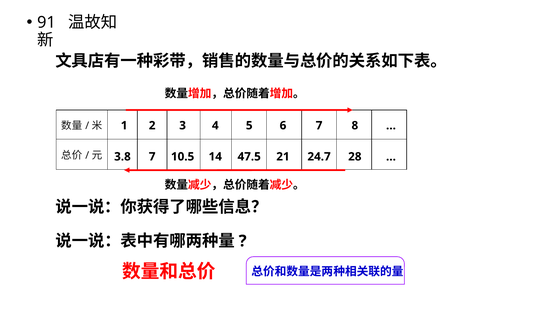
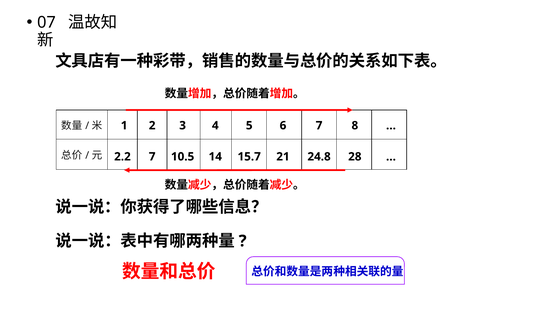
91: 91 -> 07
3.8: 3.8 -> 2.2
47.5: 47.5 -> 15.7
24.7: 24.7 -> 24.8
